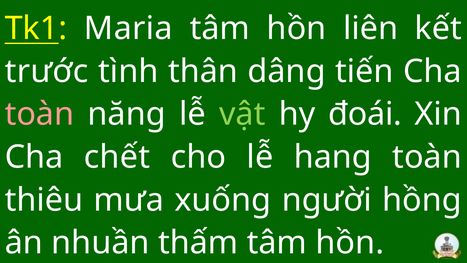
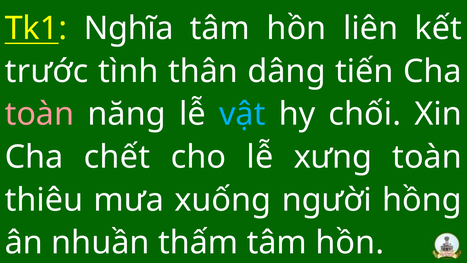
Maria: Maria -> Nghĩa
vật colour: light green -> light blue
đoái: đoái -> chối
hang: hang -> xưng
